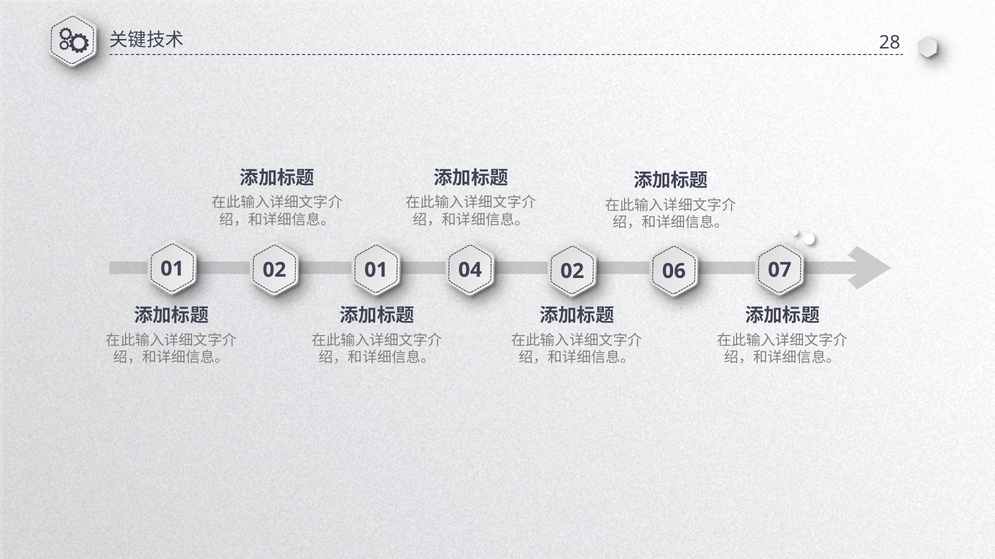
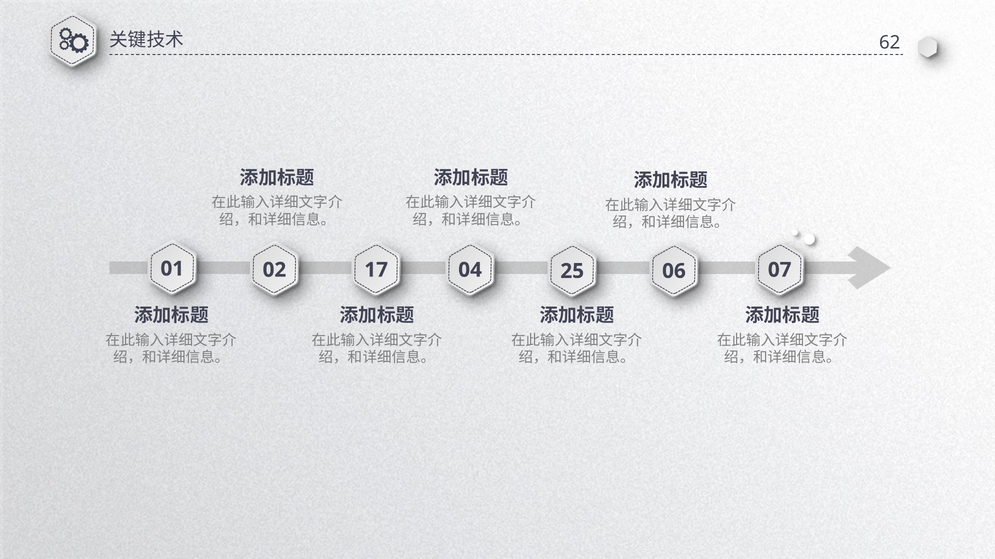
28: 28 -> 62
02 01: 01 -> 17
04 02: 02 -> 25
